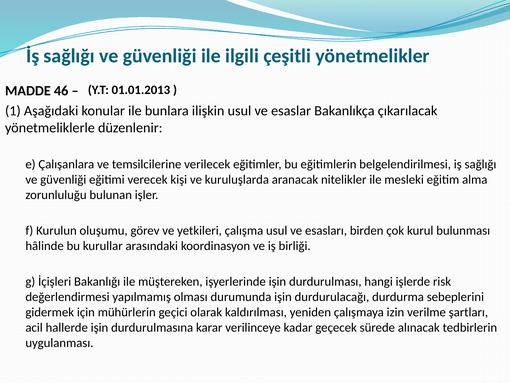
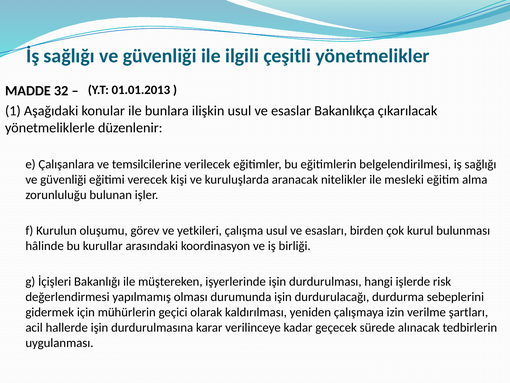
46: 46 -> 32
